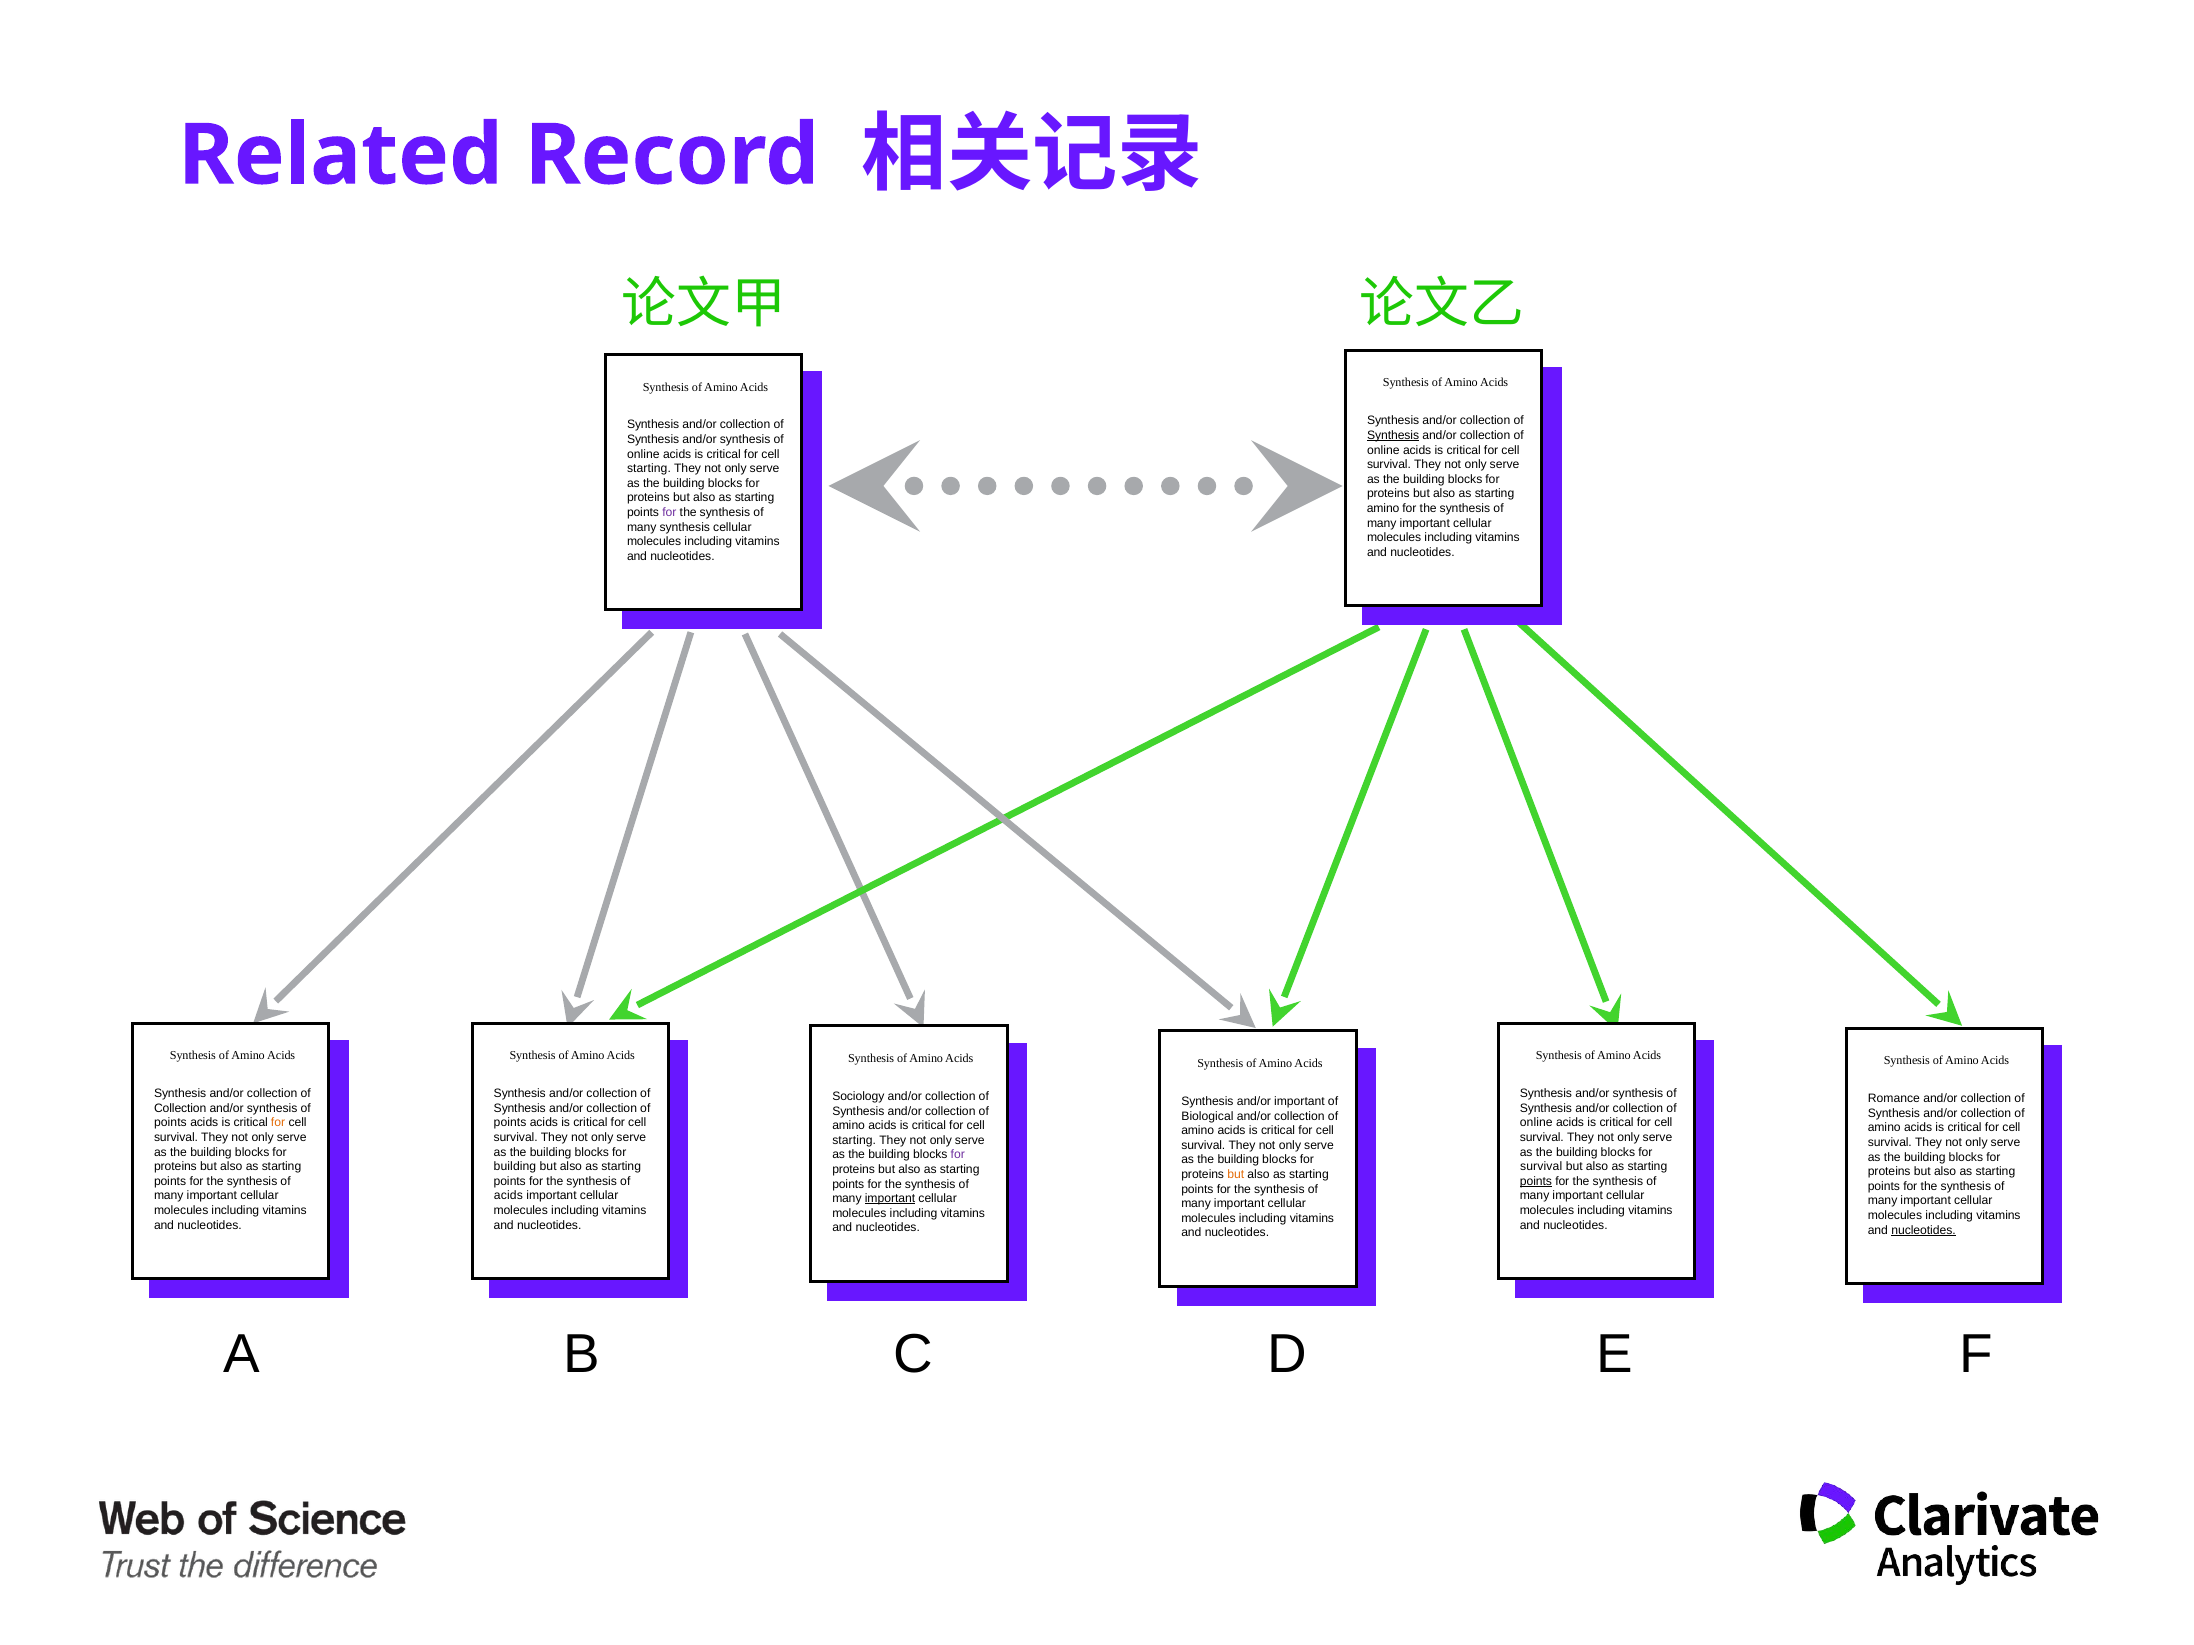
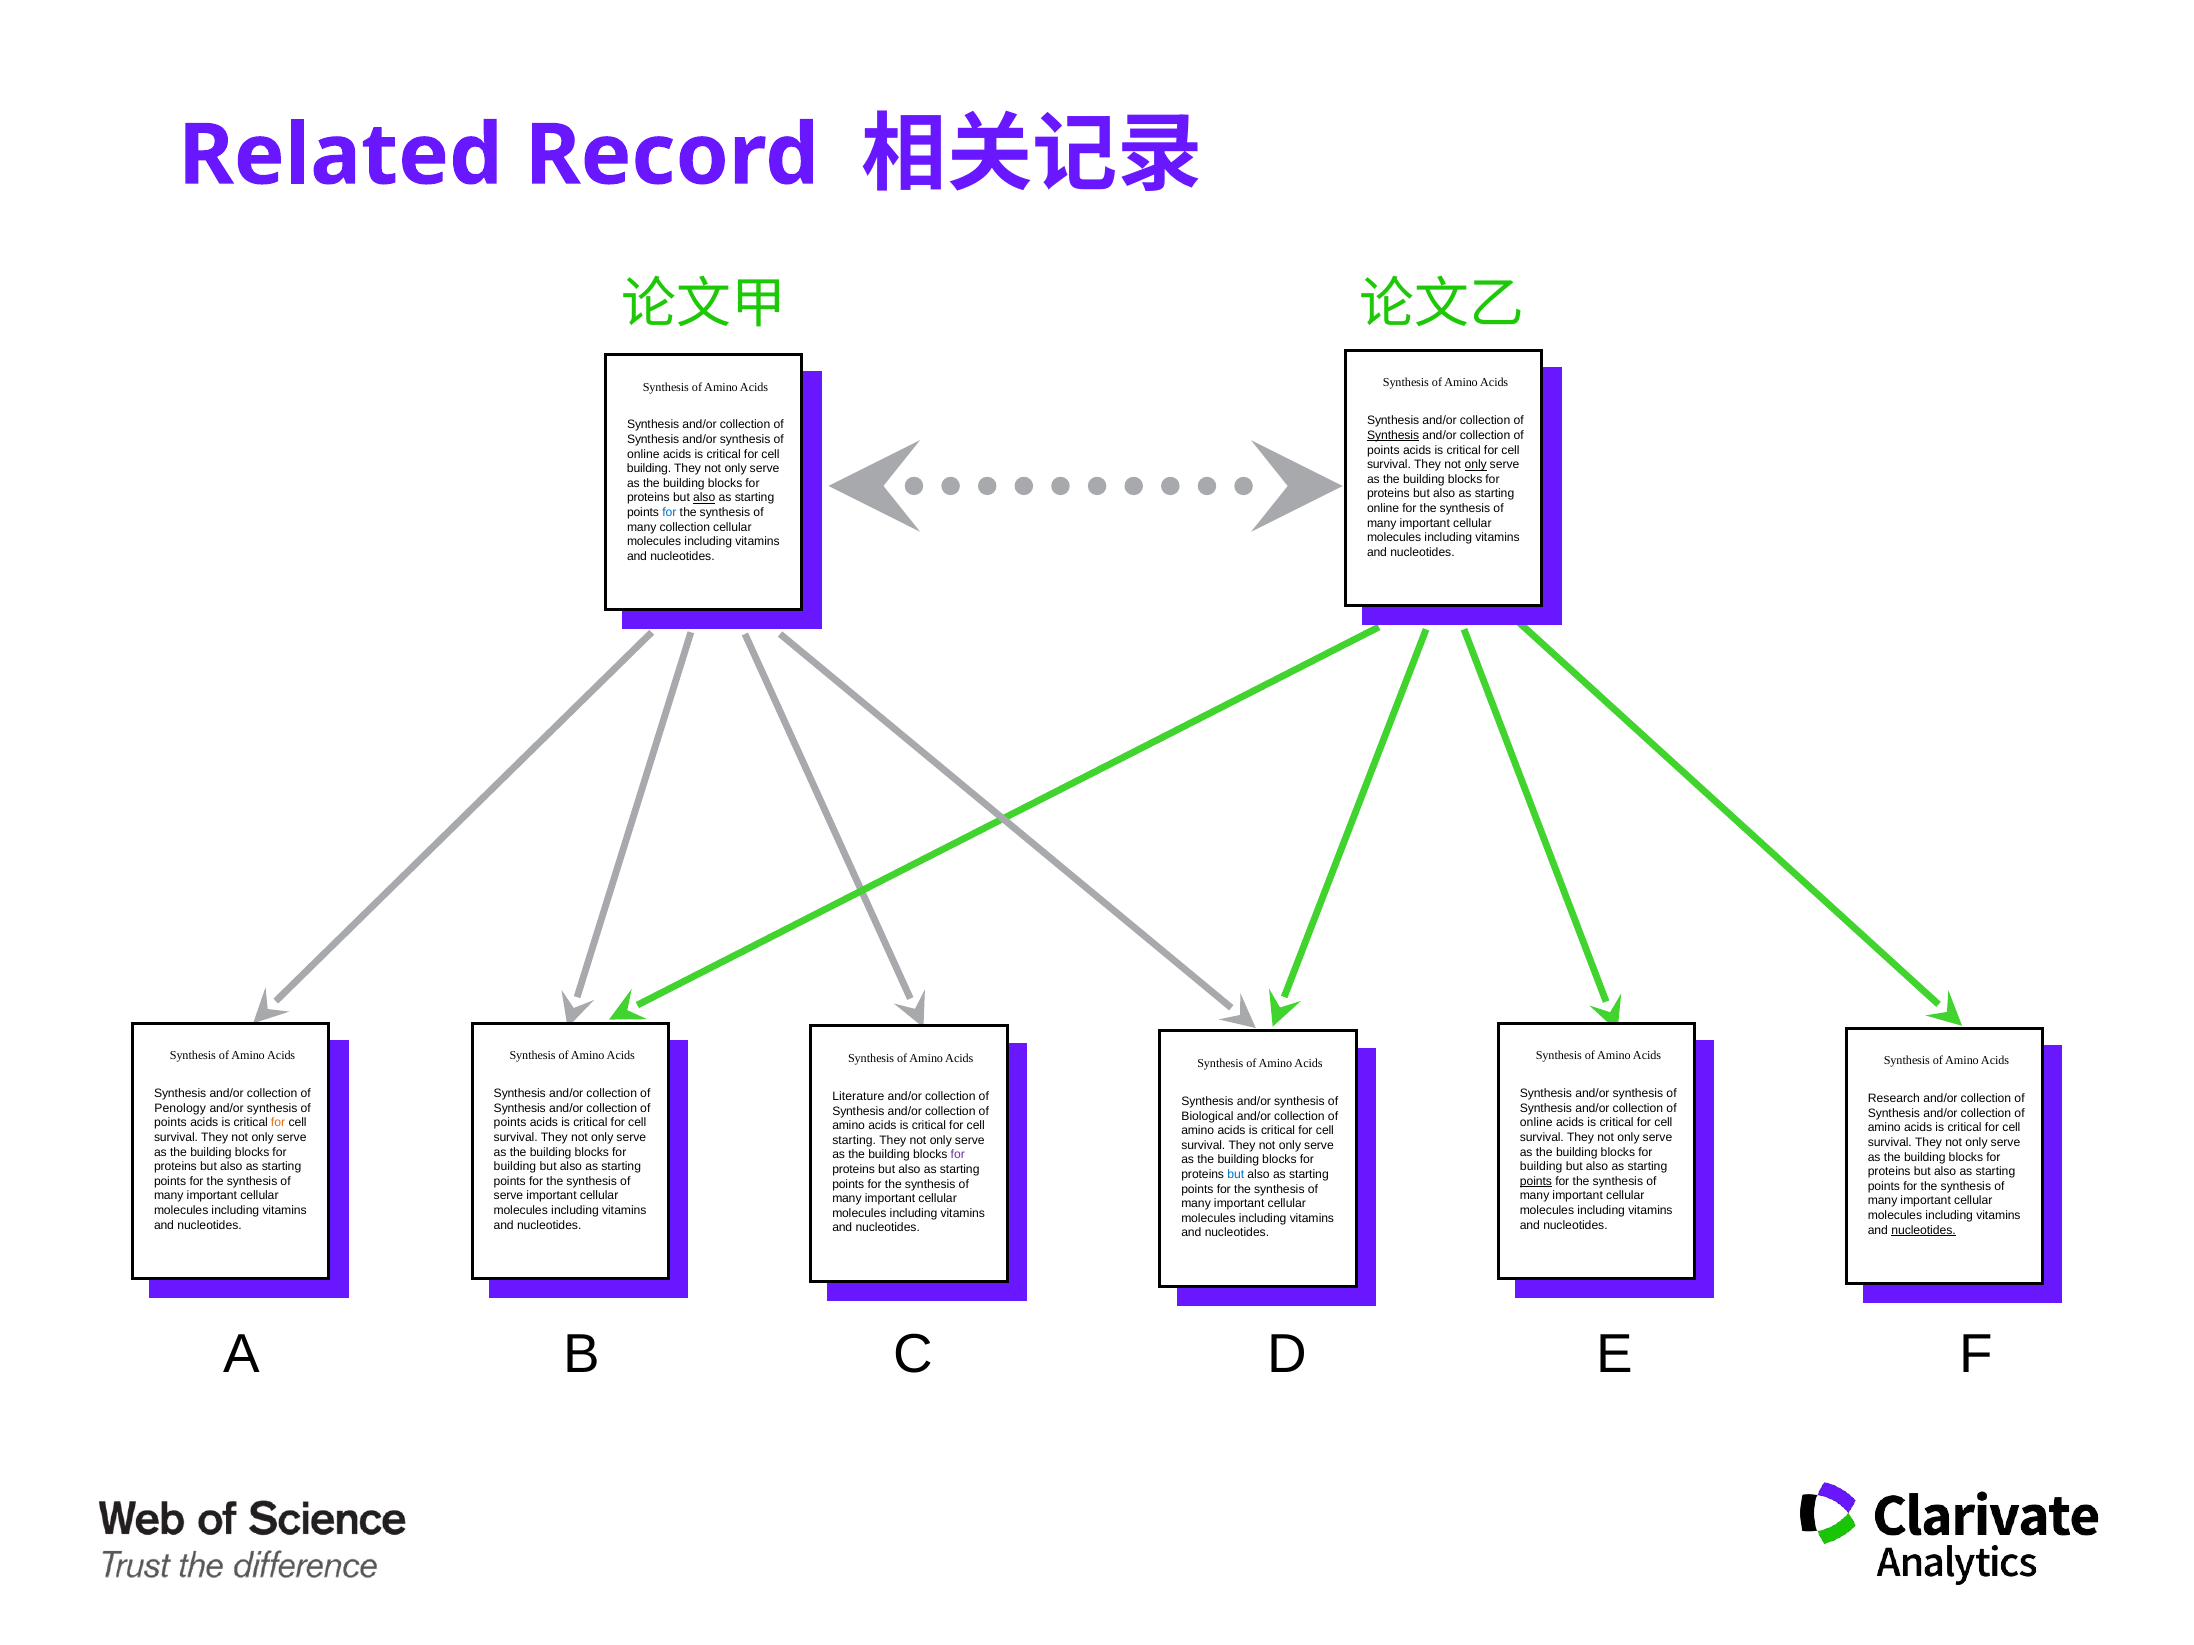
online at (1383, 450): online -> points
only at (1476, 465) underline: none -> present
starting at (649, 469): starting -> building
also at (704, 498) underline: none -> present
amino at (1383, 509): amino -> online
for at (669, 513) colour: purple -> blue
many synthesis: synthesis -> collection
Sociology: Sociology -> Literature
Romance: Romance -> Research
important at (1299, 1102): important -> synthesis
Collection at (180, 1109): Collection -> Penology
survival at (1541, 1167): survival -> building
but at (1236, 1175) colour: orange -> blue
acids at (508, 1196): acids -> serve
important at (890, 1199) underline: present -> none
